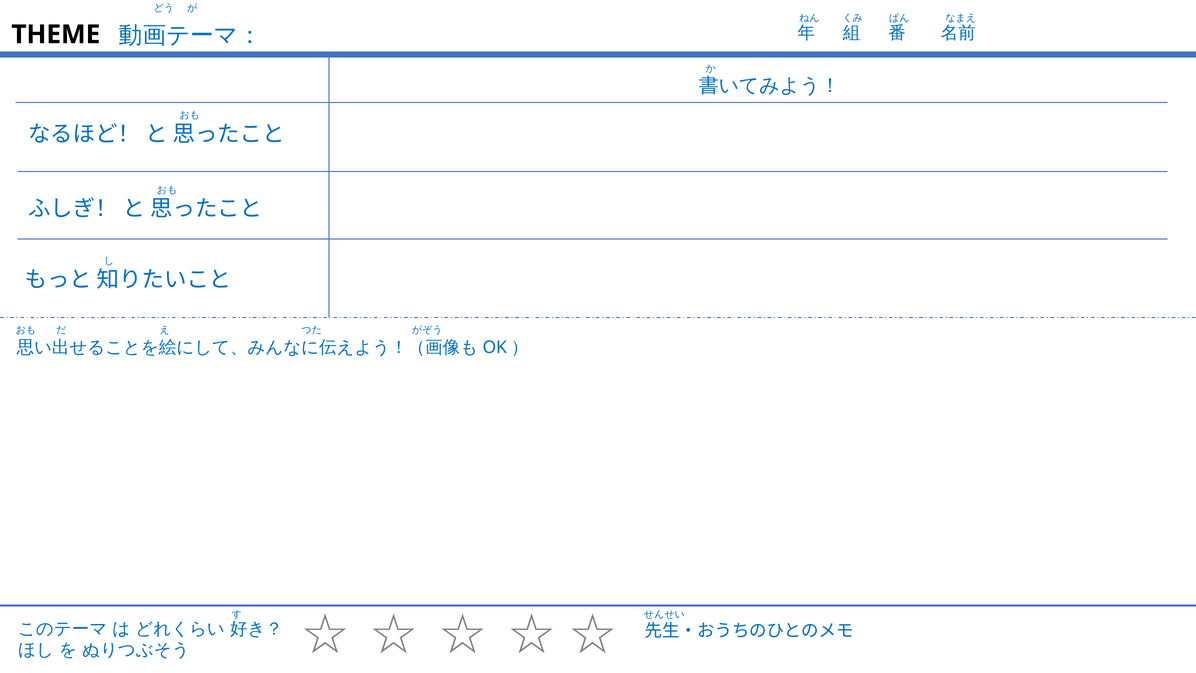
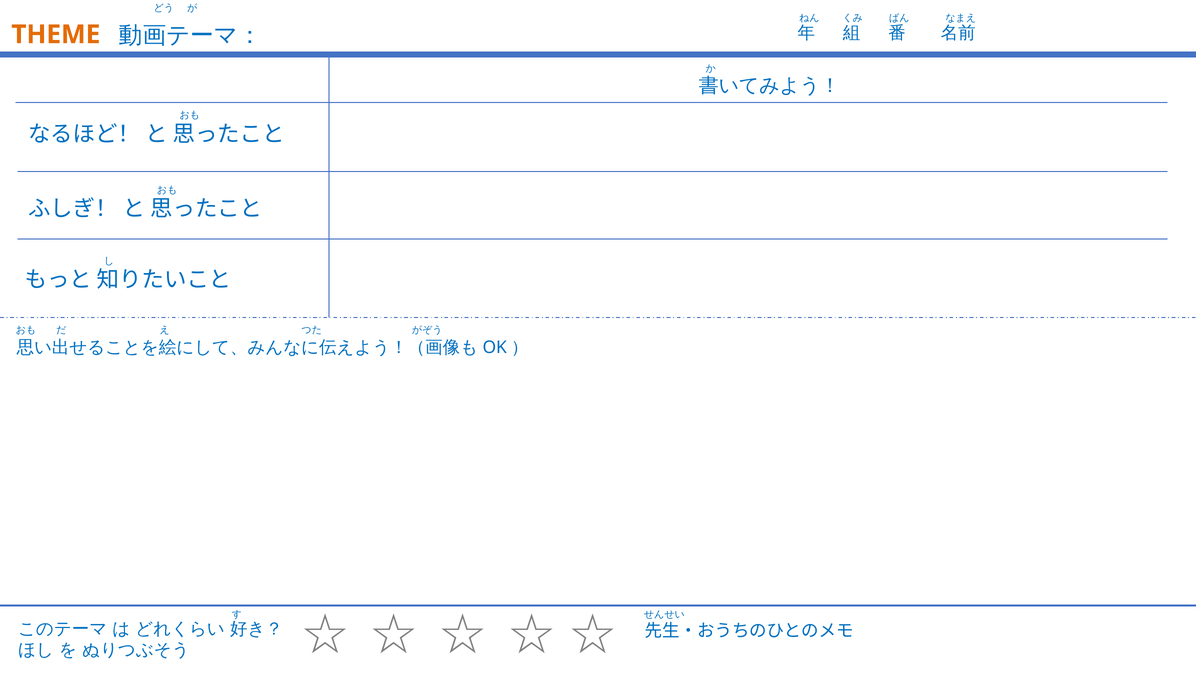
THEME colour: black -> orange
